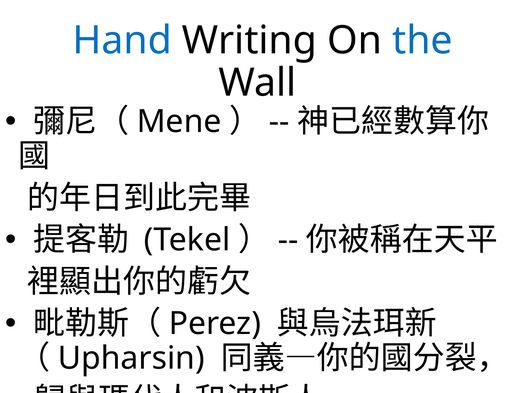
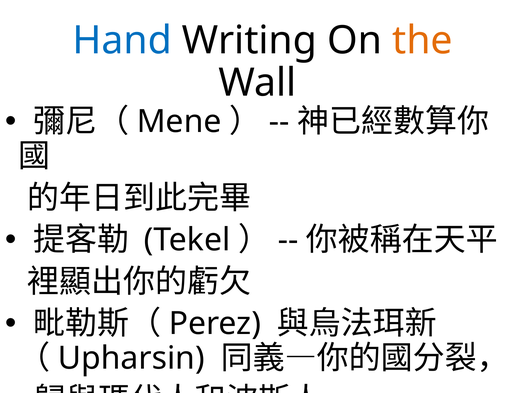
the colour: blue -> orange
